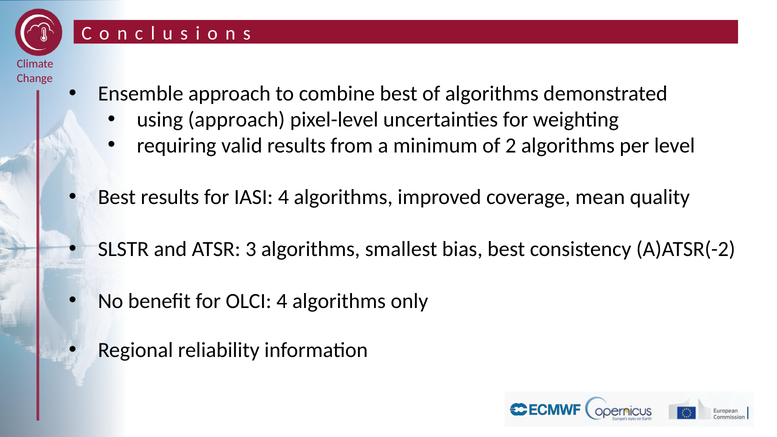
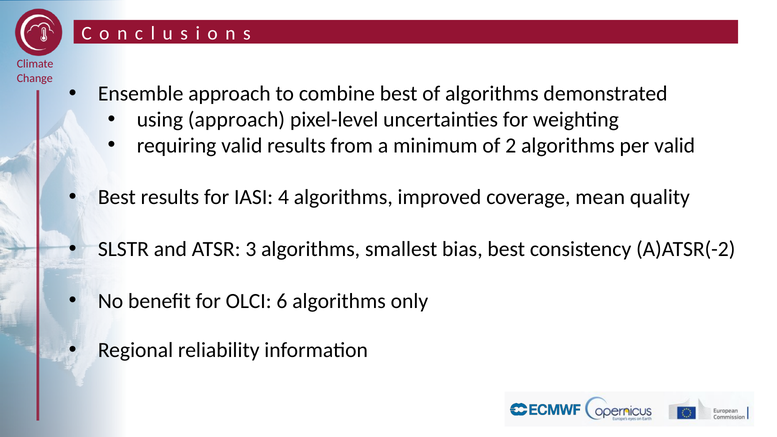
per level: level -> valid
OLCI 4: 4 -> 6
